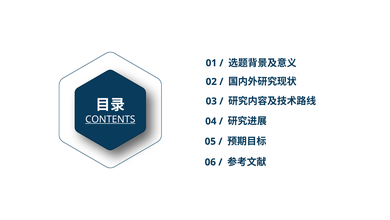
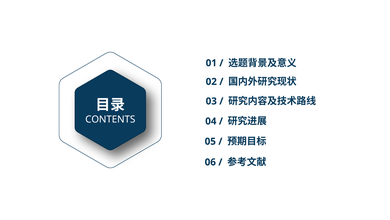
CONTENTS underline: present -> none
